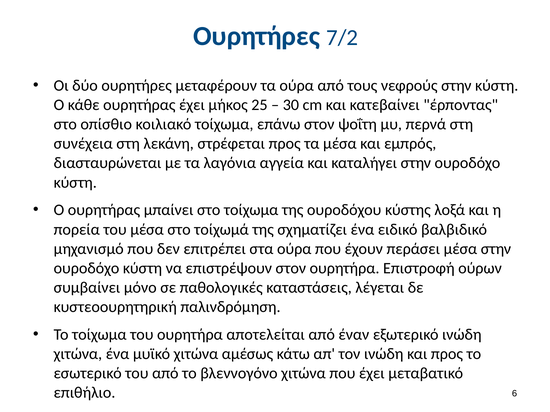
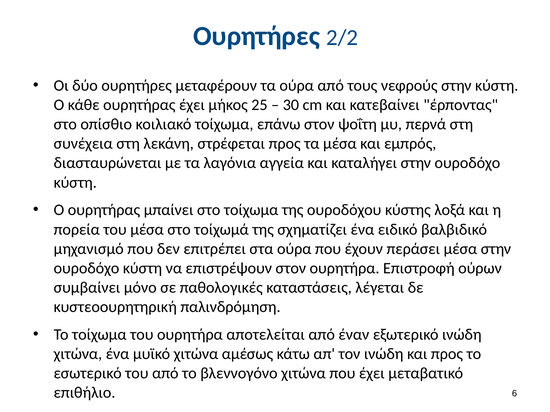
7/2: 7/2 -> 2/2
